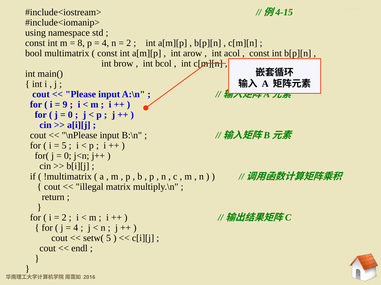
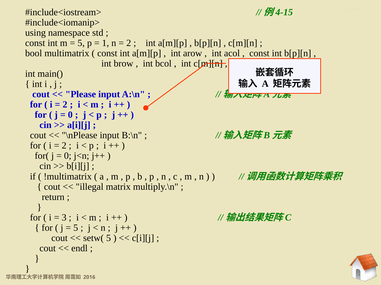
8 at (81, 43): 8 -> 5
4 at (105, 43): 4 -> 1
9 at (65, 105): 9 -> 2
5 at (64, 146): 5 -> 2
2 at (64, 218): 2 -> 3
4 at (76, 228): 4 -> 5
